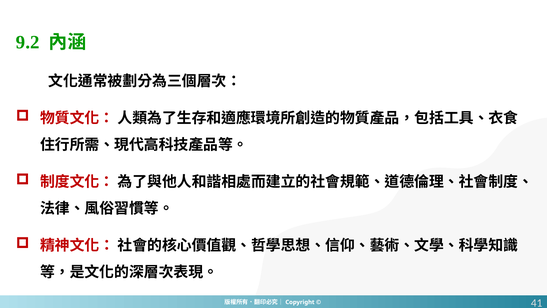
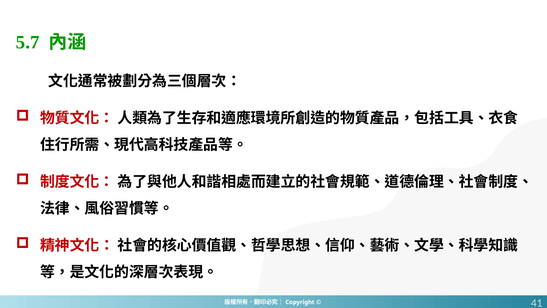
9.2: 9.2 -> 5.7
